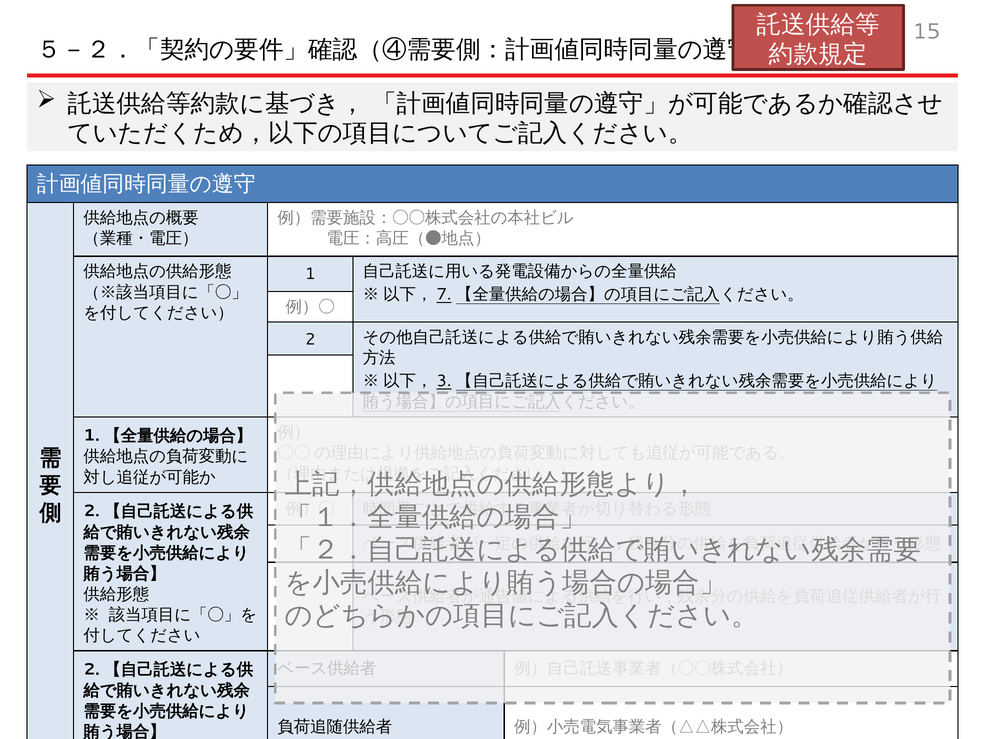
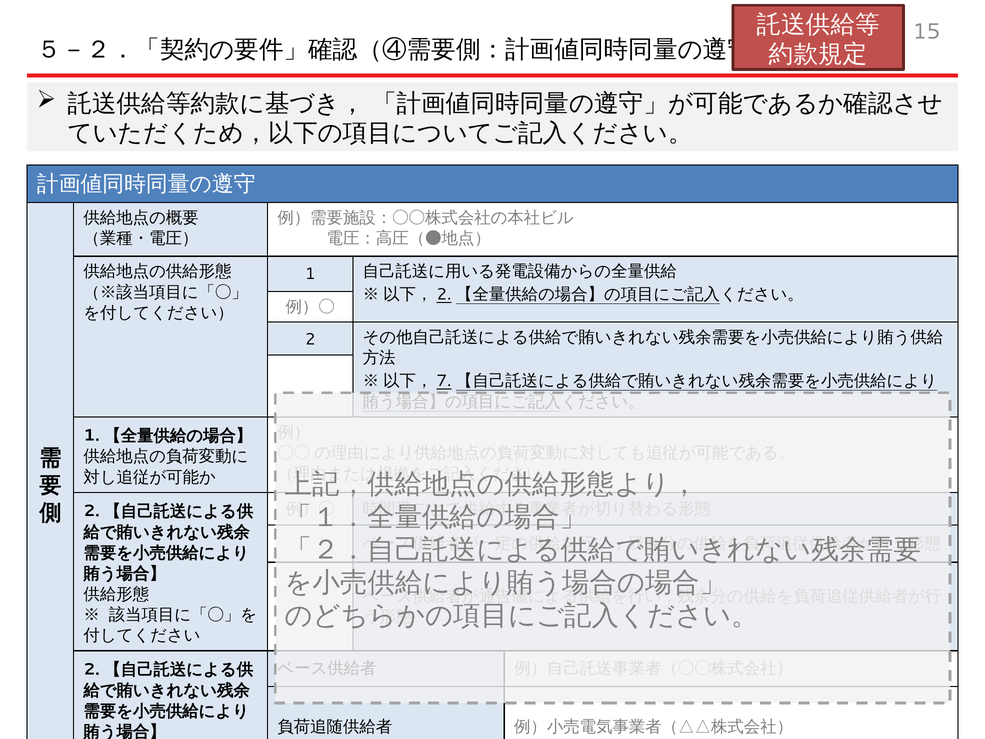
7 at (444, 294): 7 -> 2
3: 3 -> 7
